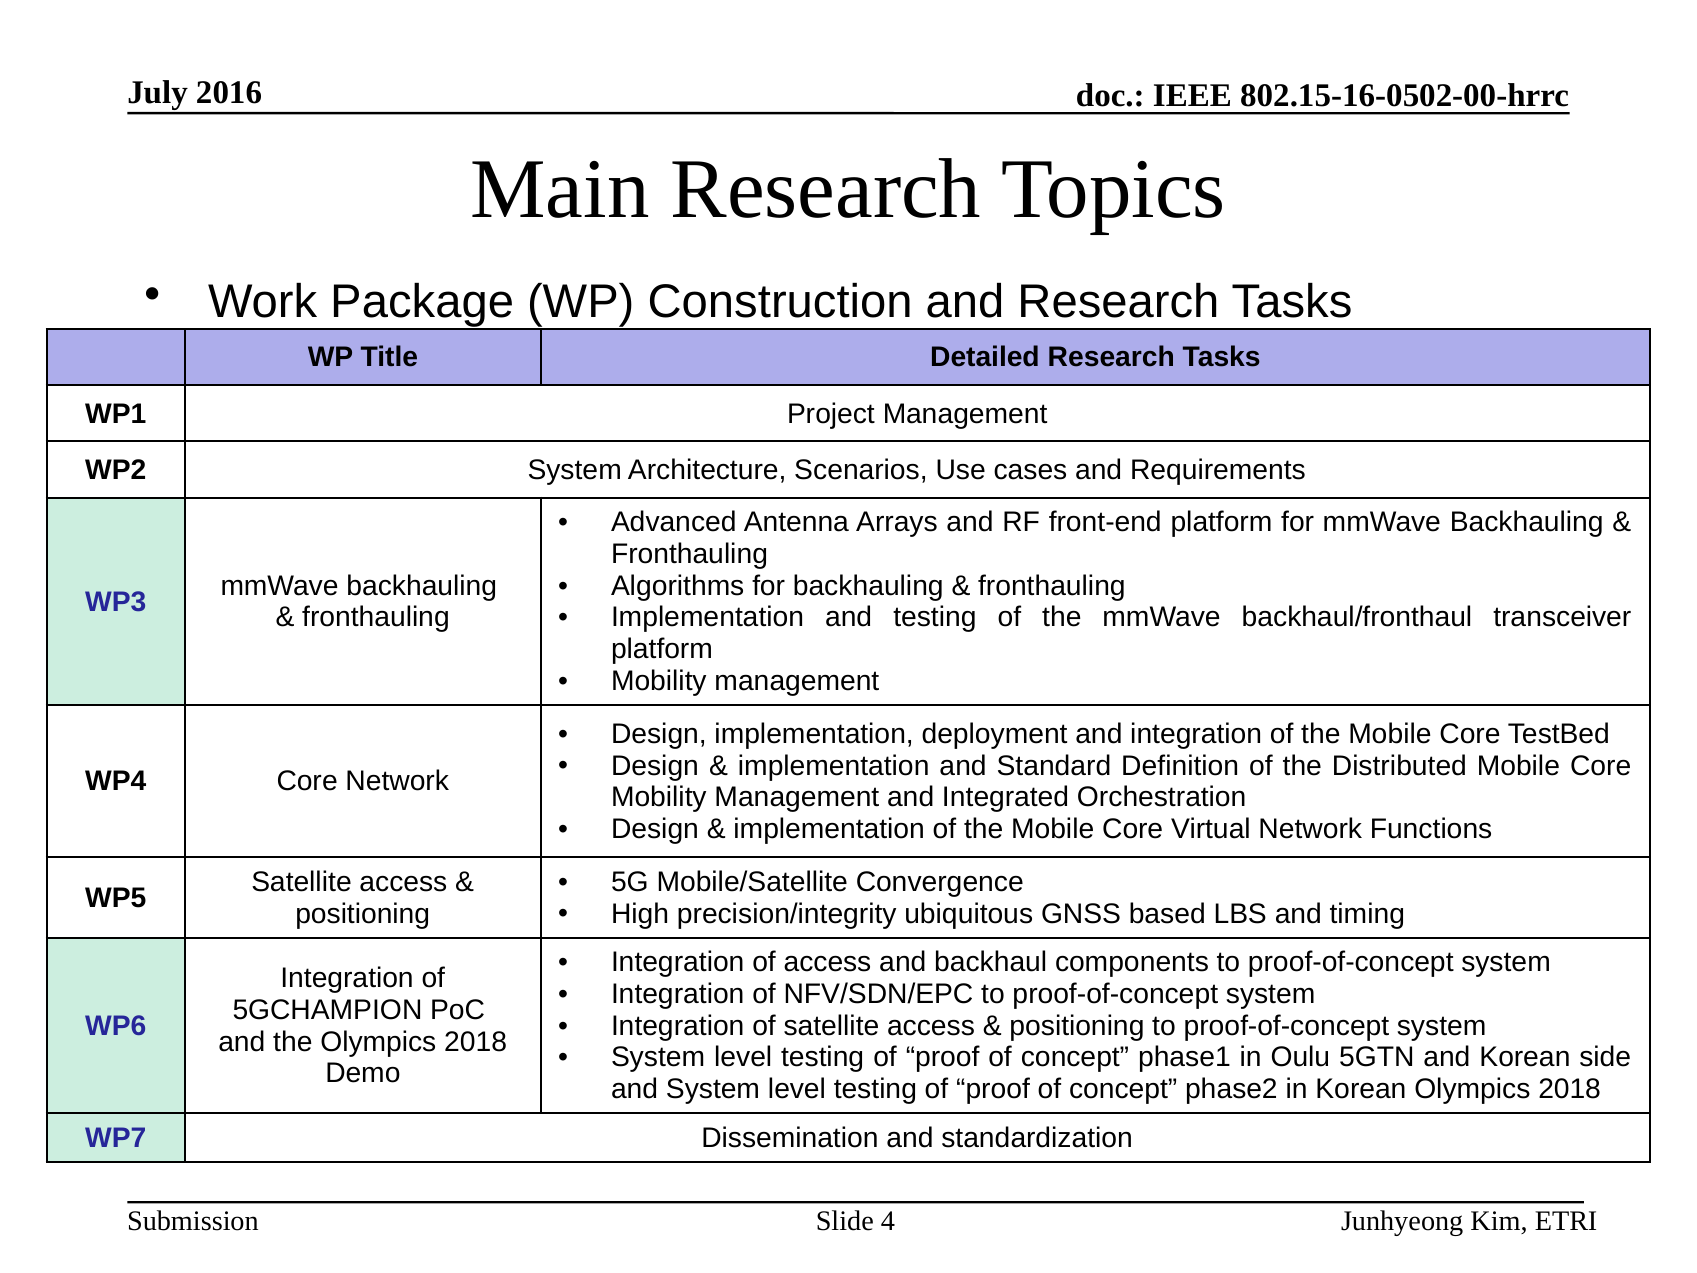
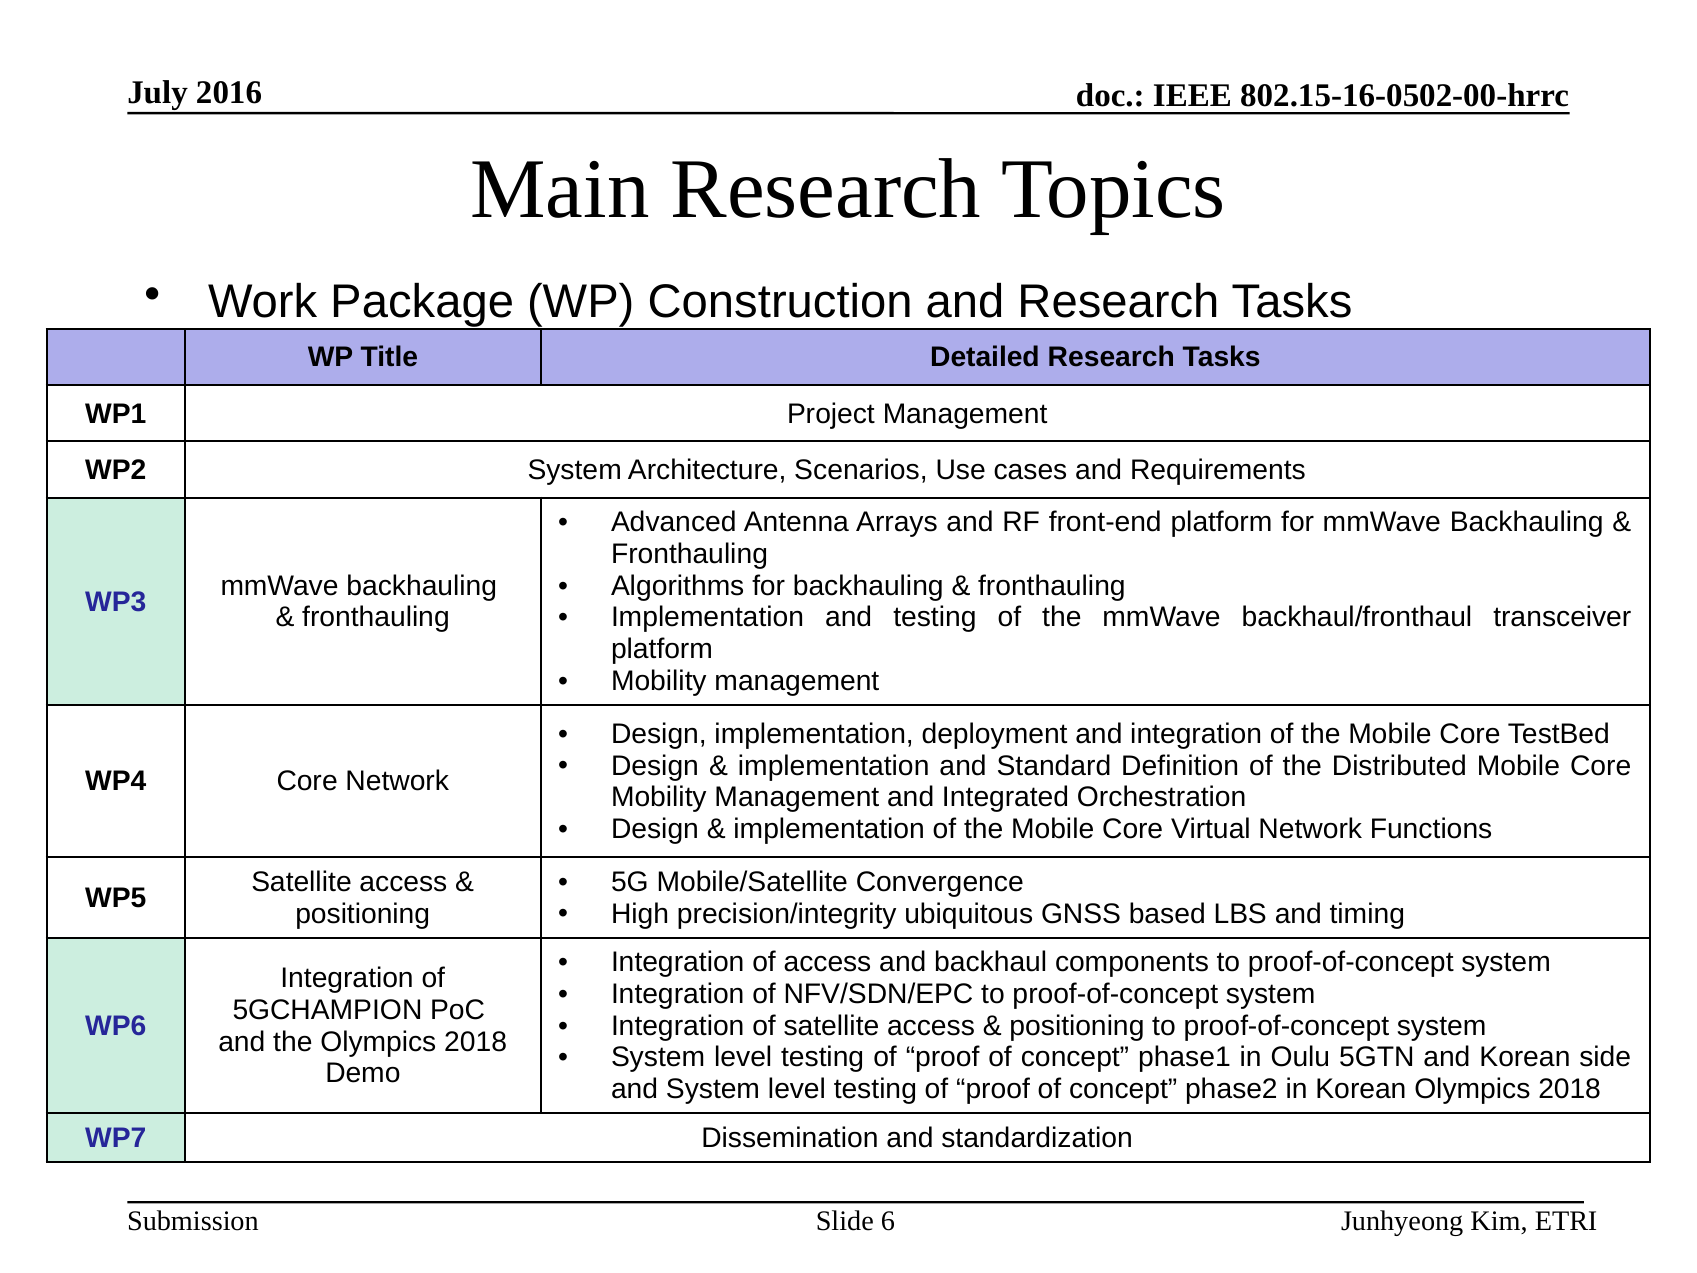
4: 4 -> 6
